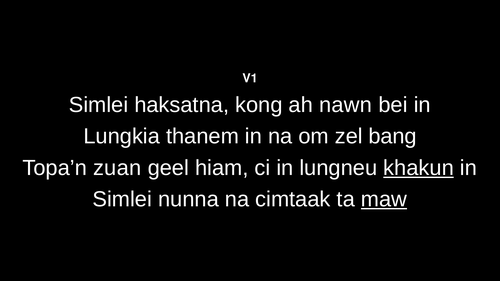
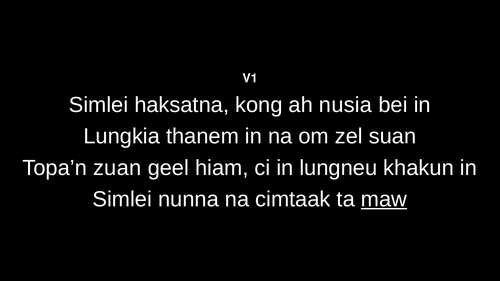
nawn: nawn -> nusia
bang: bang -> suan
khakun underline: present -> none
